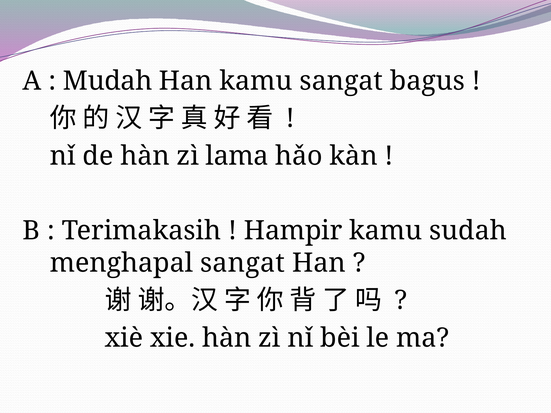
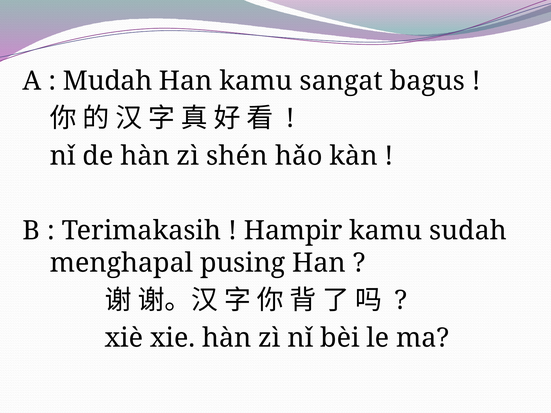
lama: lama -> shén
menghapal sangat: sangat -> pusing
